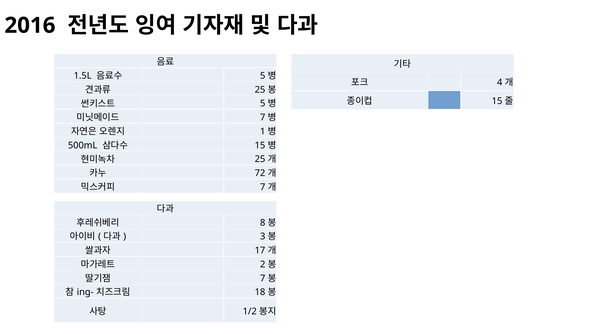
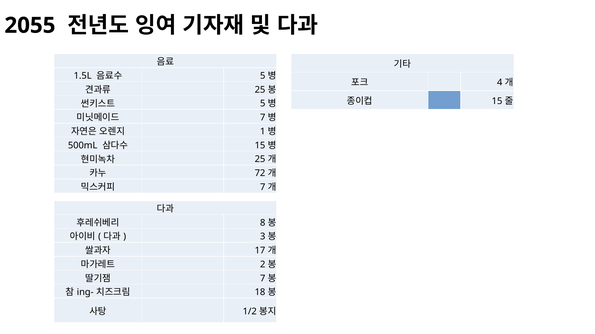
2016: 2016 -> 2055
